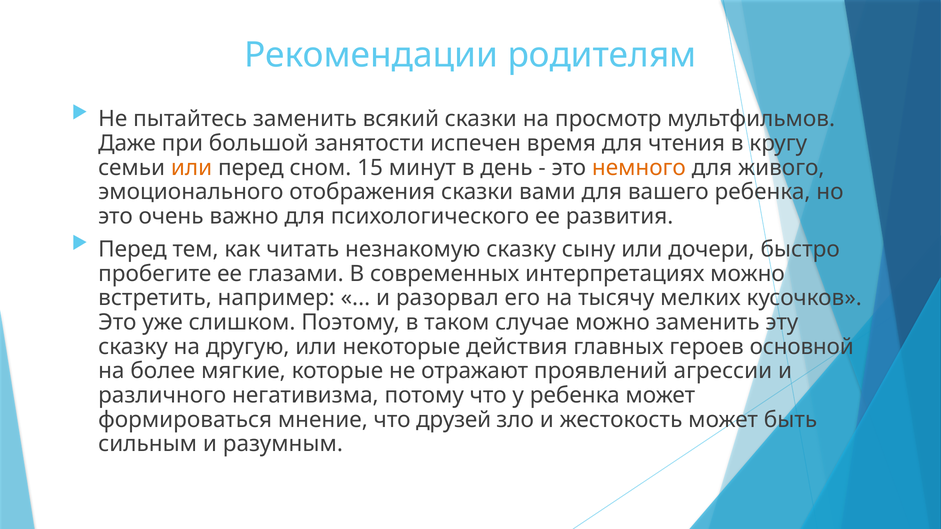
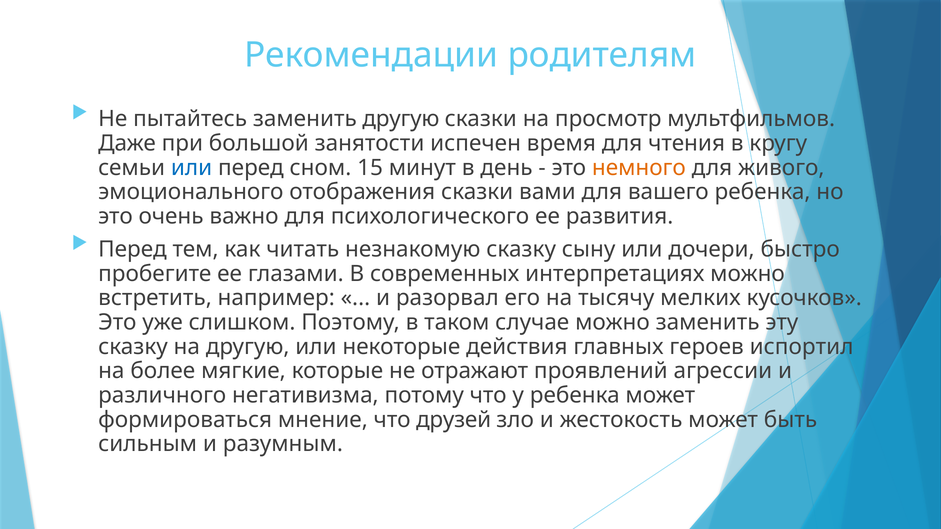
заменить всякий: всякий -> другую
или at (192, 168) colour: orange -> blue
основной: основной -> испортил
